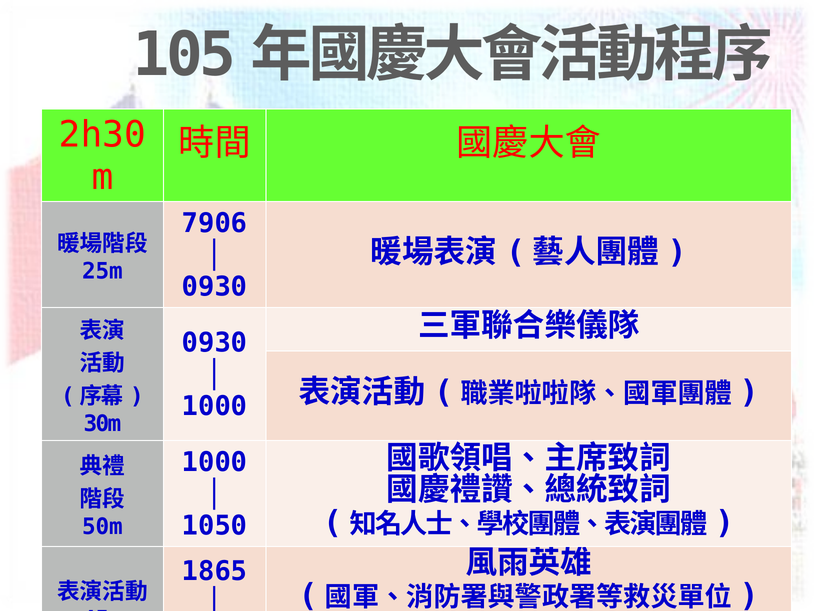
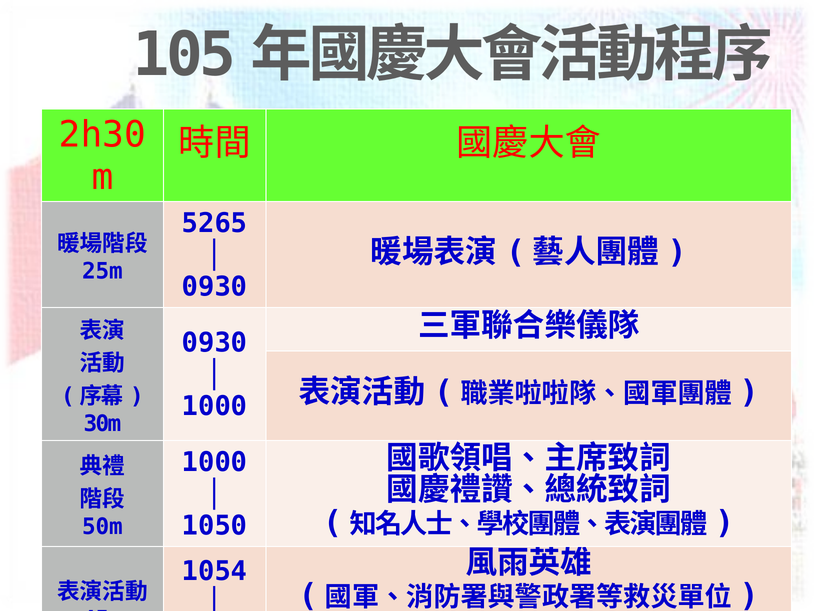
7906: 7906 -> 5265
1865: 1865 -> 1054
